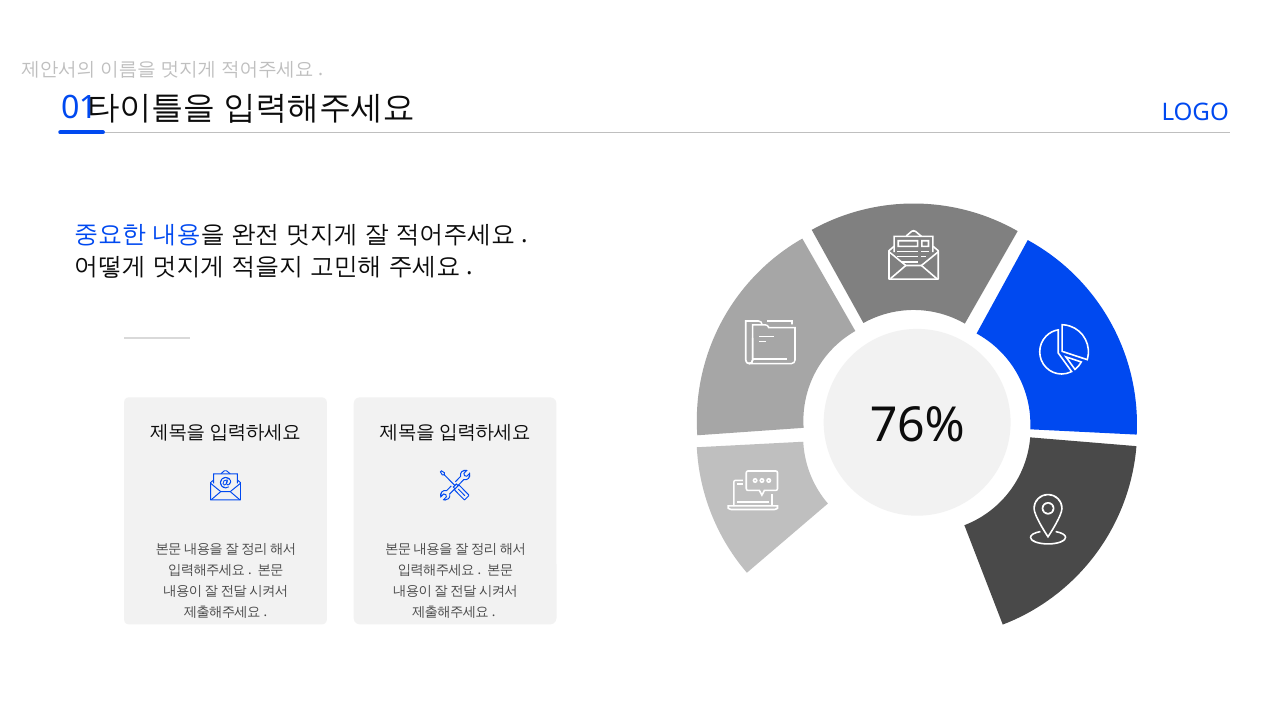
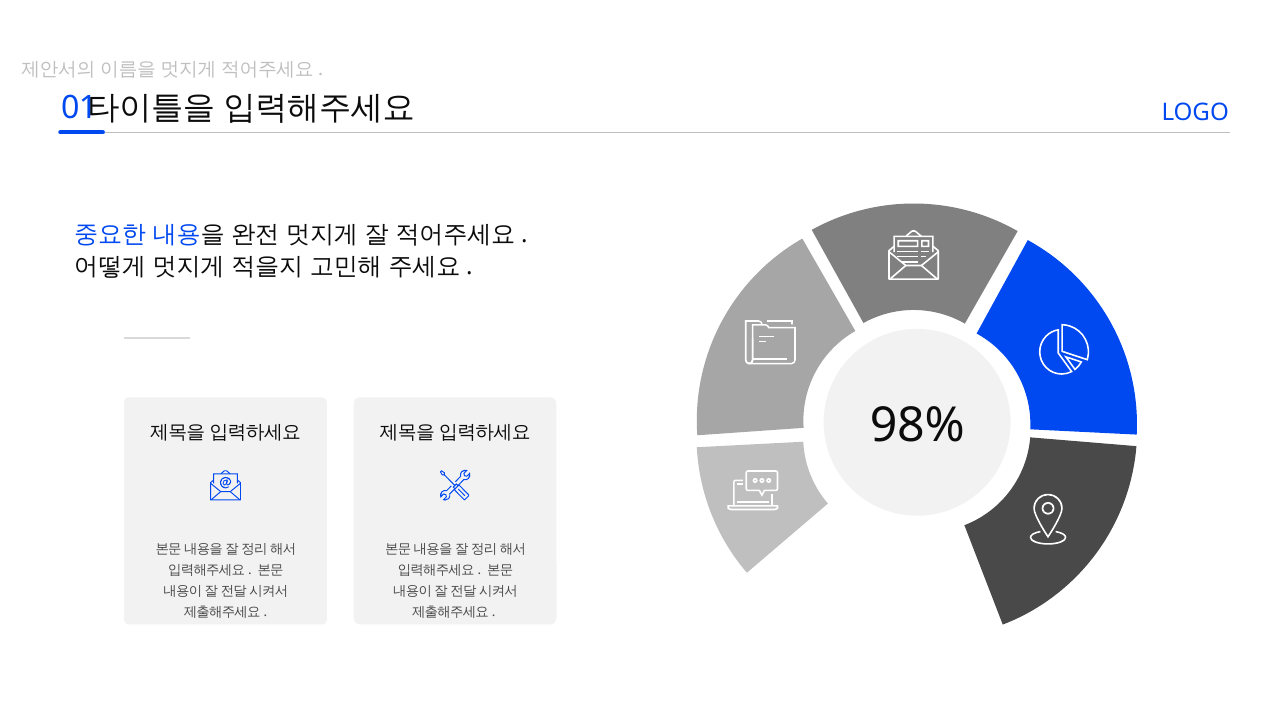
76%: 76% -> 98%
